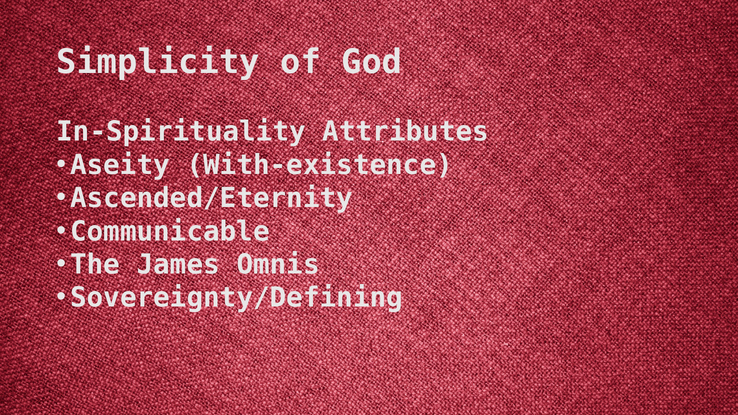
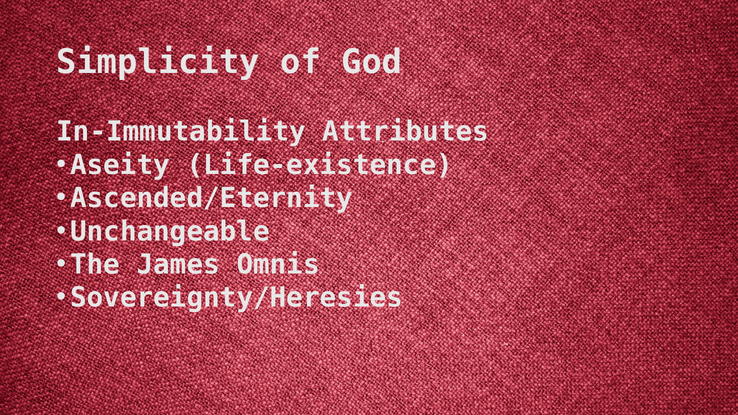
In-Spirituality: In-Spirituality -> In-Immutability
With-existence: With-existence -> Life-existence
Communicable: Communicable -> Unchangeable
Sovereignty/Defining: Sovereignty/Defining -> Sovereignty/Heresies
